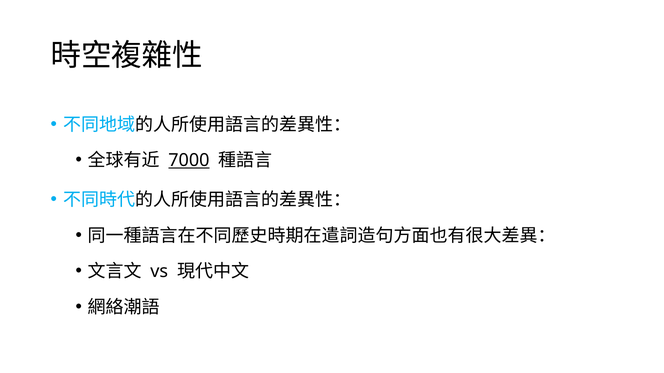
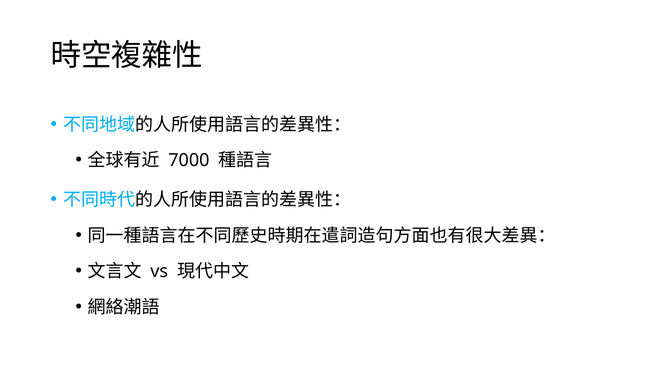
7000 underline: present -> none
